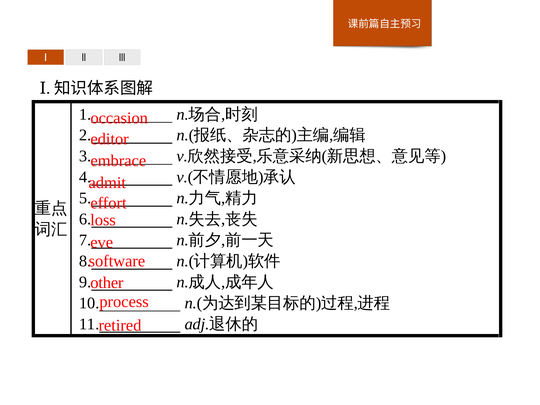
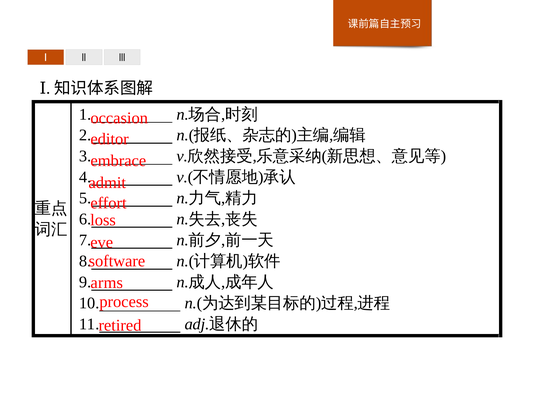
other: other -> arms
